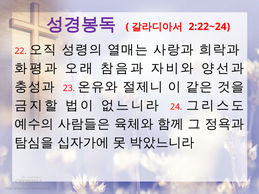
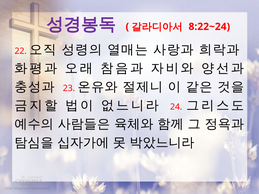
2:22~24: 2:22~24 -> 8:22~24
